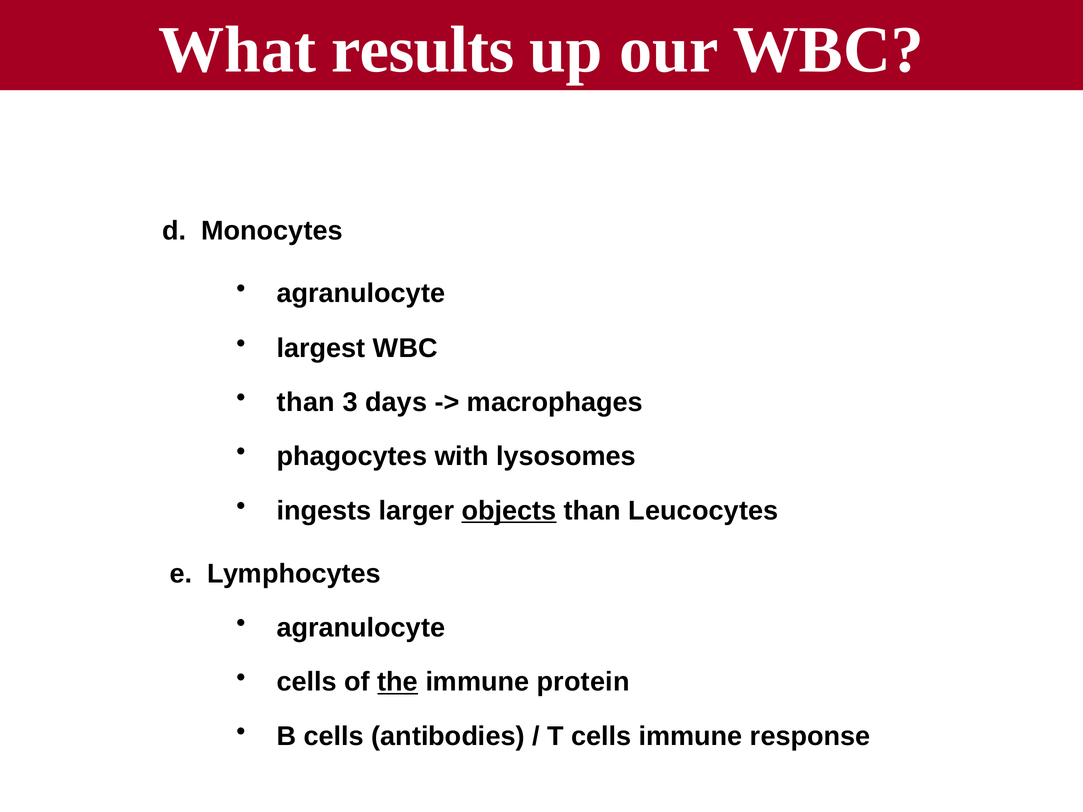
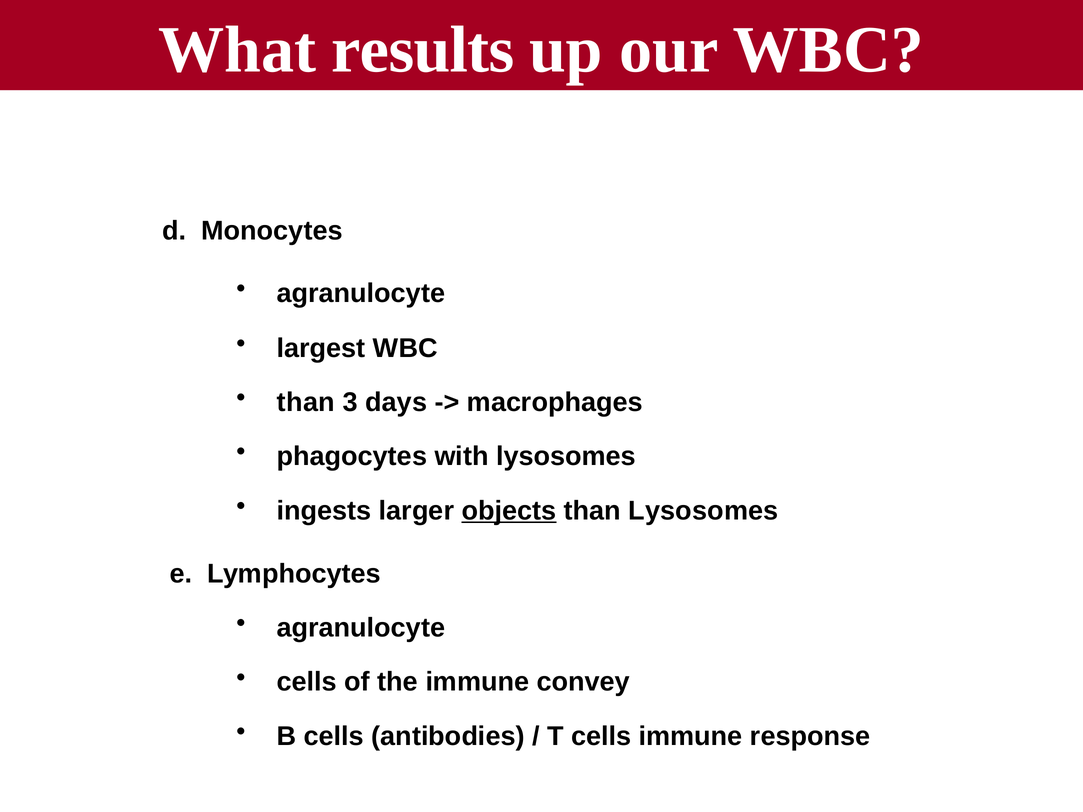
than Leucocytes: Leucocytes -> Lysosomes
the underline: present -> none
protein: protein -> convey
